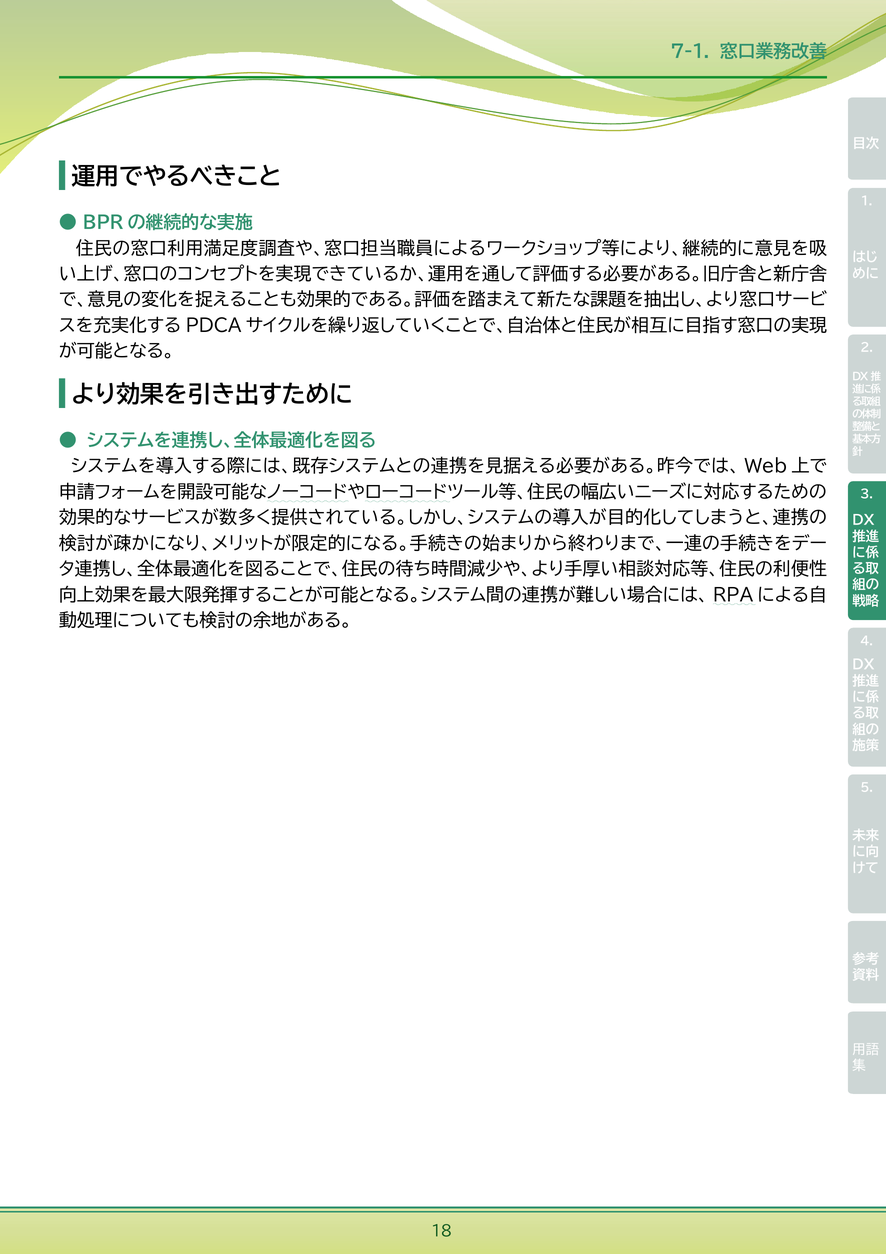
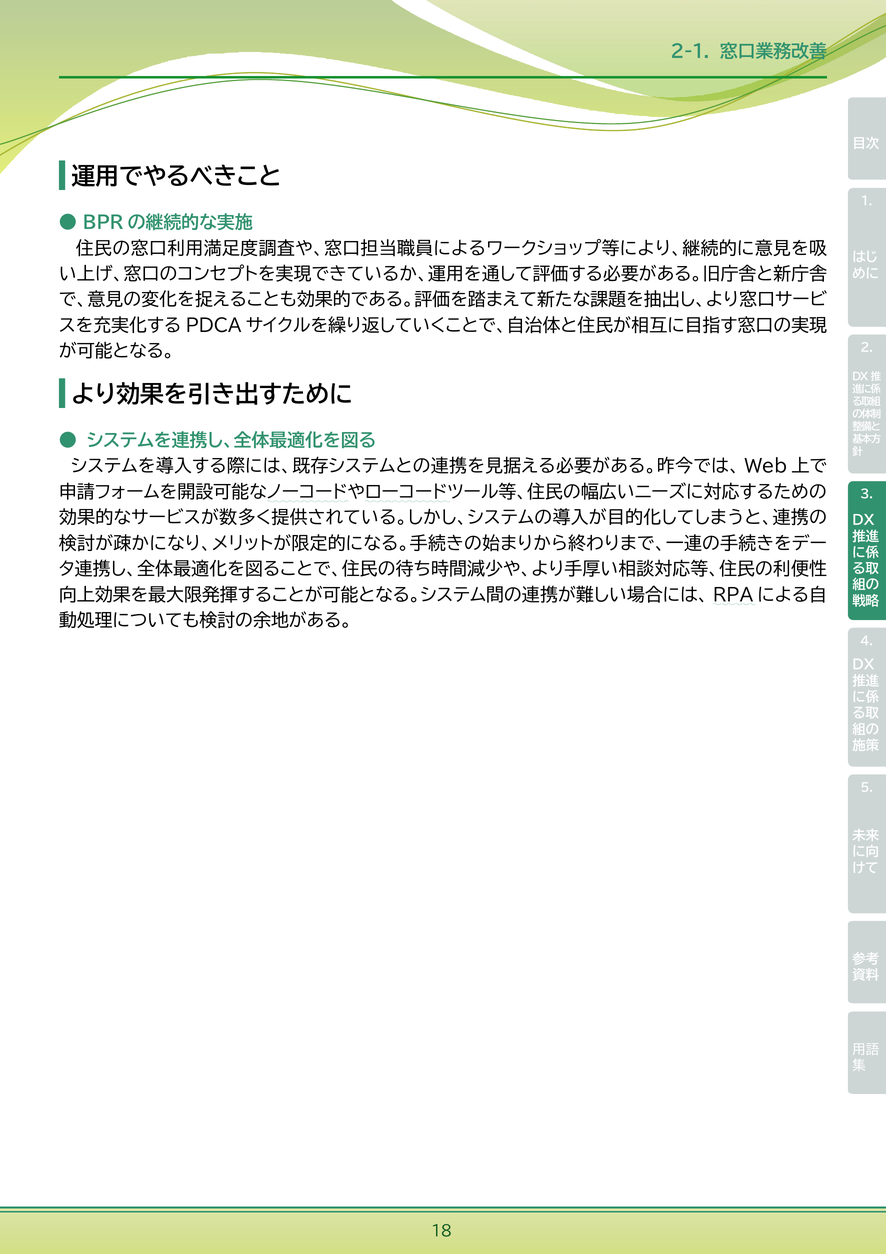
7-1: 7-1 -> 2-1
